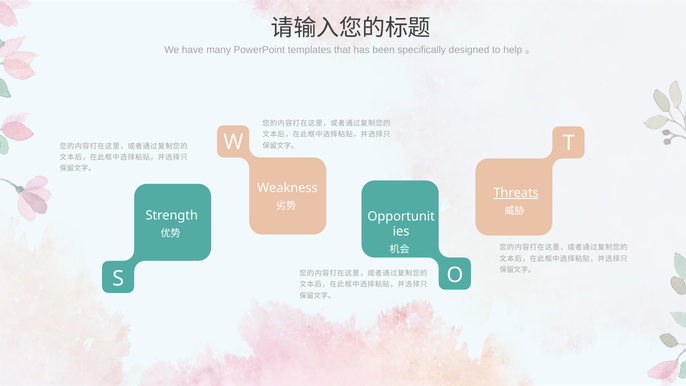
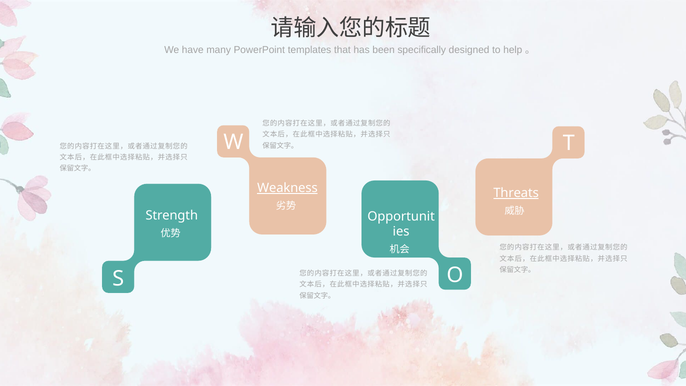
Weakness underline: none -> present
